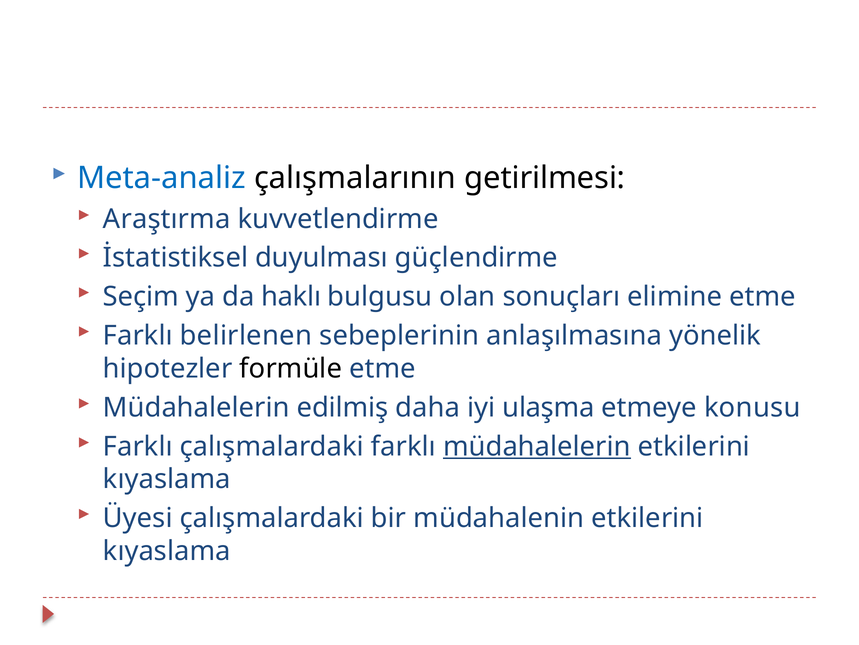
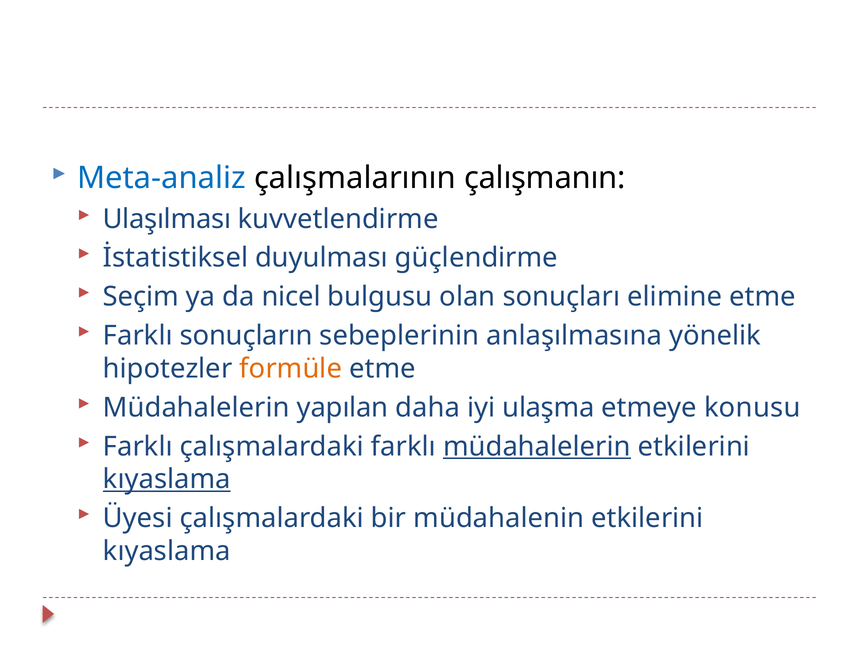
getirilmesi: getirilmesi -> çalışmanın
Araştırma: Araştırma -> Ulaşılması
haklı: haklı -> nicel
belirlenen: belirlenen -> sonuçların
formüle colour: black -> orange
edilmiş: edilmiş -> yapılan
kıyaslama at (167, 479) underline: none -> present
